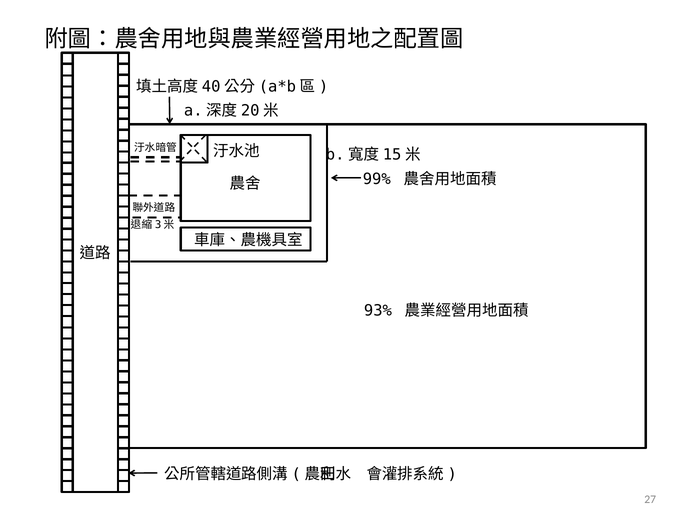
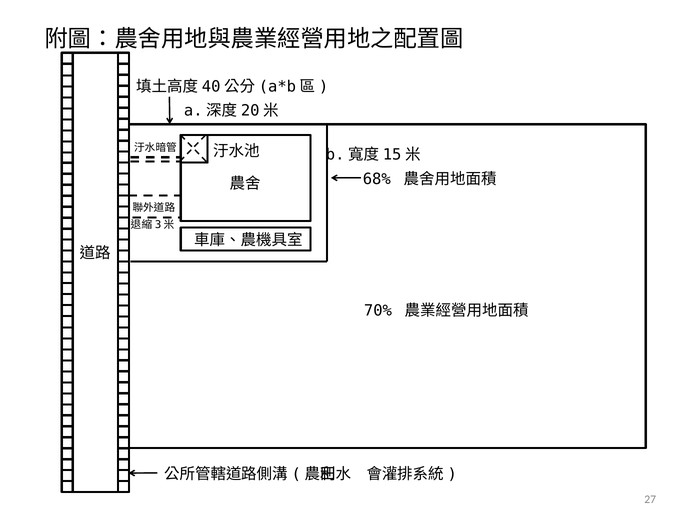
99%: 99% -> 68%
93%: 93% -> 70%
